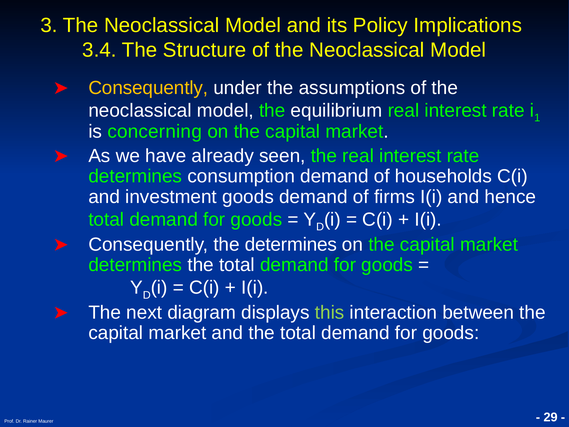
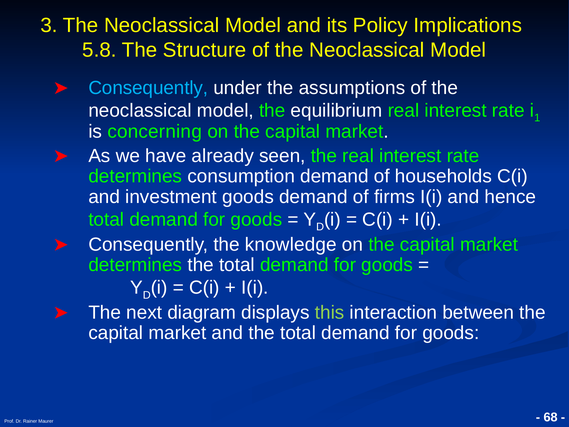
3.4: 3.4 -> 5.8
Consequently at (148, 88) colour: yellow -> light blue
the determines: determines -> knowledge
29: 29 -> 68
